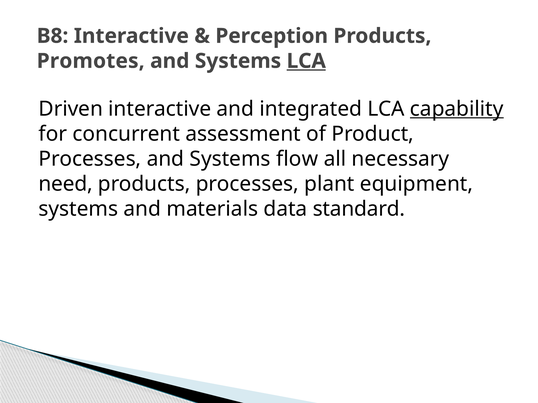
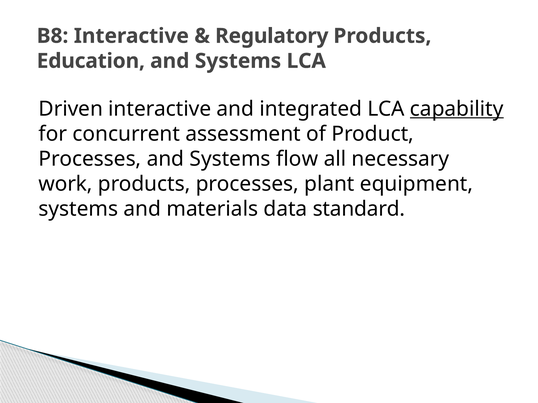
Perception: Perception -> Regulatory
Promotes: Promotes -> Education
LCA at (306, 61) underline: present -> none
need: need -> work
